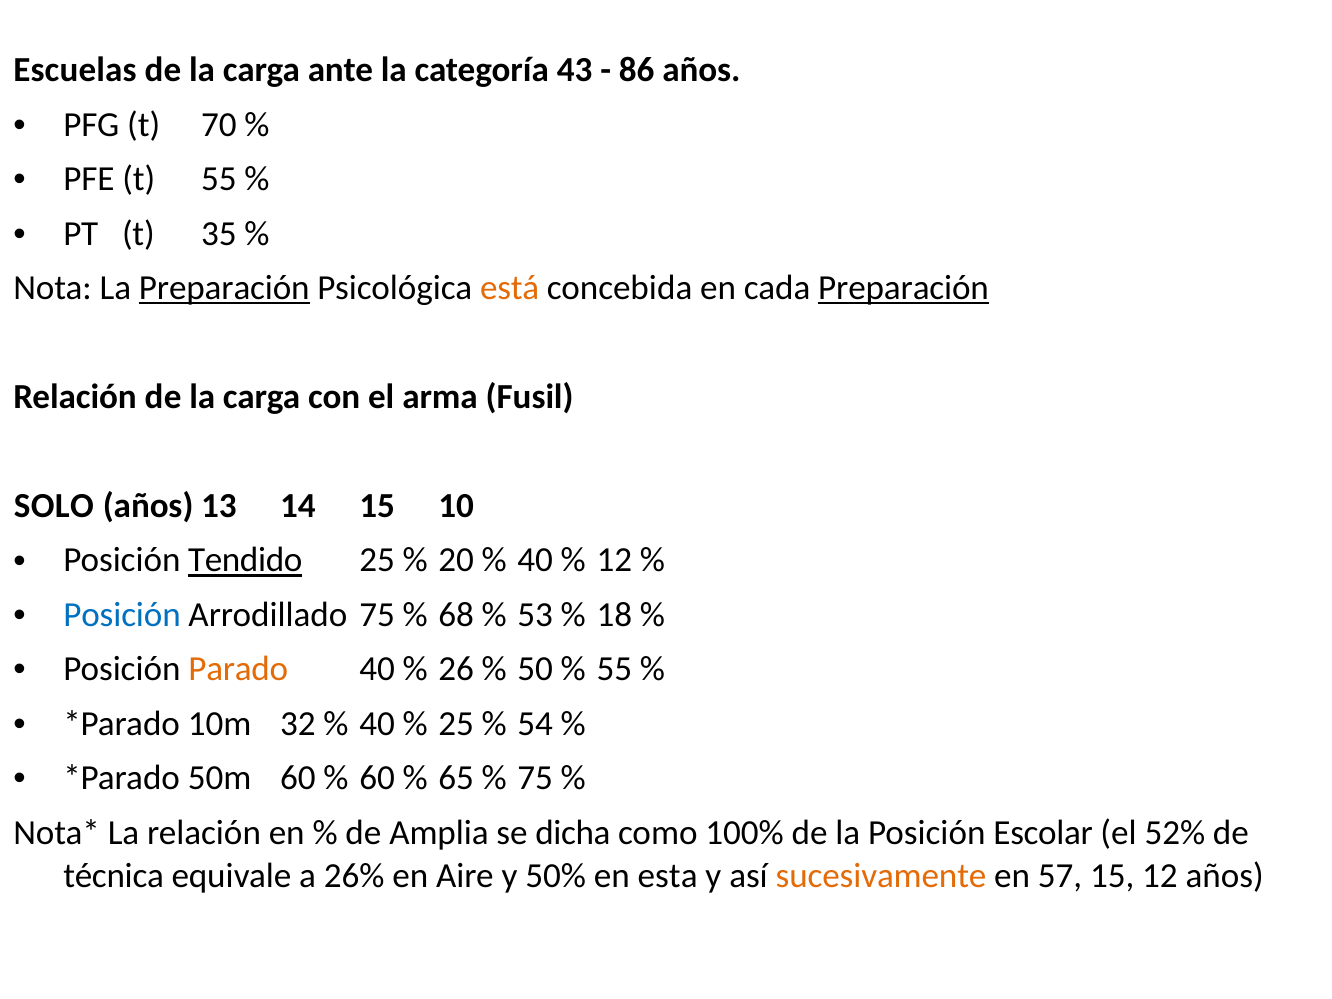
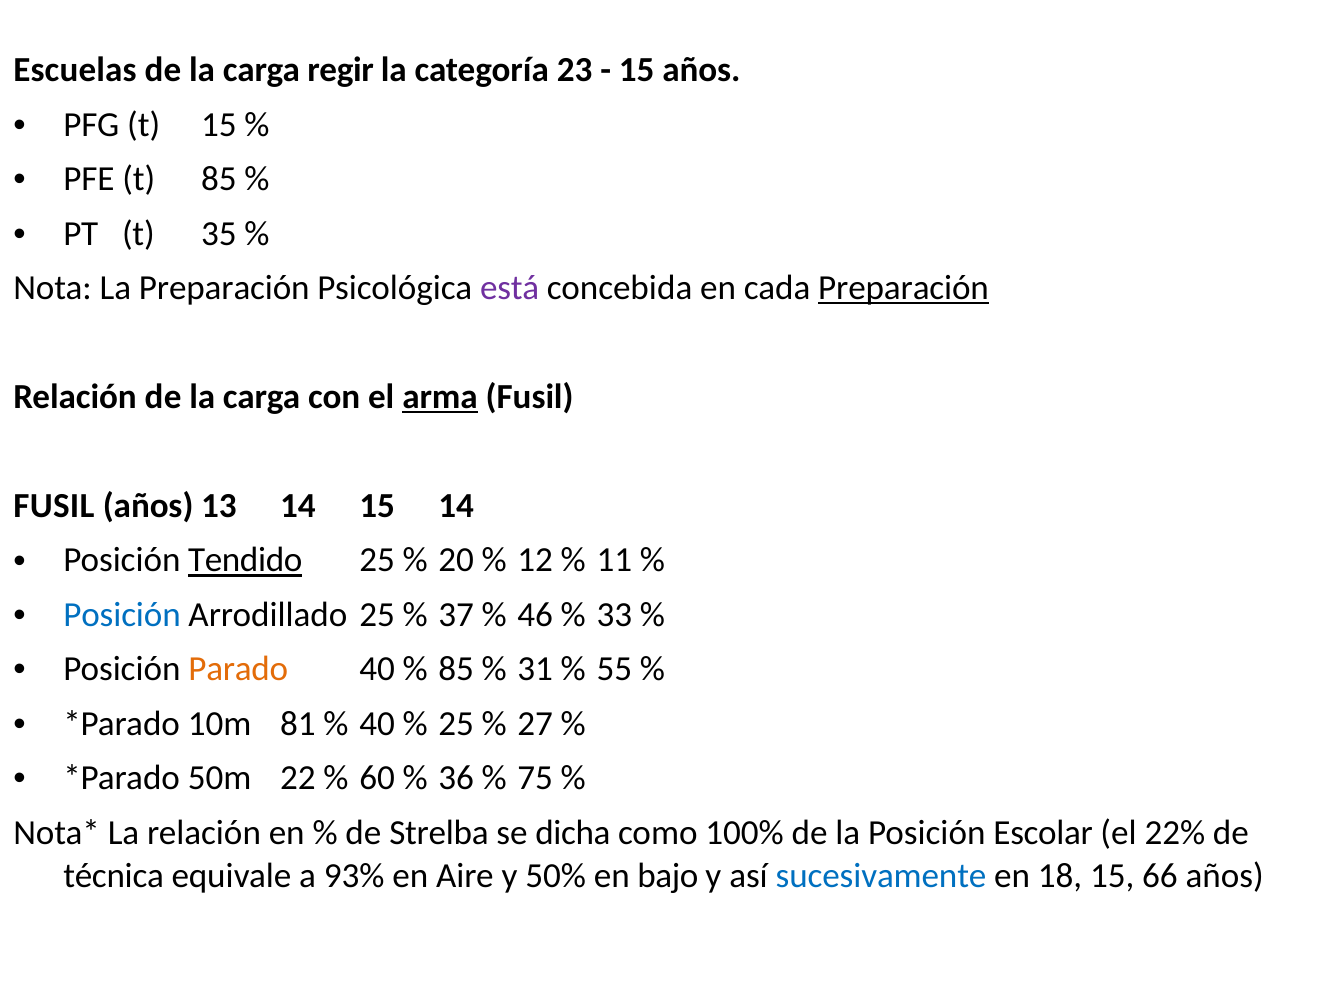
ante: ante -> regir
43: 43 -> 23
86 at (637, 70): 86 -> 15
t 70: 70 -> 15
t 55: 55 -> 85
Preparación at (224, 288) underline: present -> none
está colour: orange -> purple
arma underline: none -> present
SOLO at (54, 506): SOLO -> FUSIL
15 10: 10 -> 14
40 at (535, 560): 40 -> 12
12 at (614, 560): 12 -> 11
Arrodillado 75: 75 -> 25
68: 68 -> 37
53: 53 -> 46
18: 18 -> 33
26 at (456, 669): 26 -> 85
50: 50 -> 31
32: 32 -> 81
54: 54 -> 27
50m 60: 60 -> 22
65: 65 -> 36
Amplia: Amplia -> Strelba
52%: 52% -> 22%
26%: 26% -> 93%
esta: esta -> bajo
sucesivamente colour: orange -> blue
57: 57 -> 18
15 12: 12 -> 66
